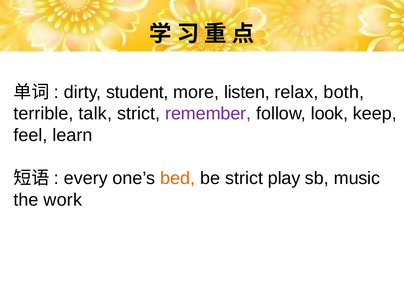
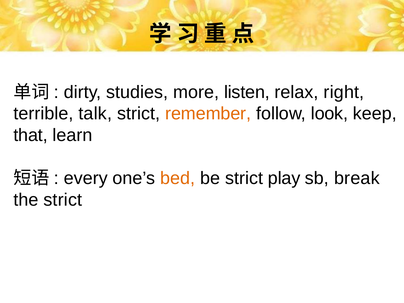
student: student -> studies
both: both -> right
remember colour: purple -> orange
feel: feel -> that
music: music -> break
the work: work -> strict
